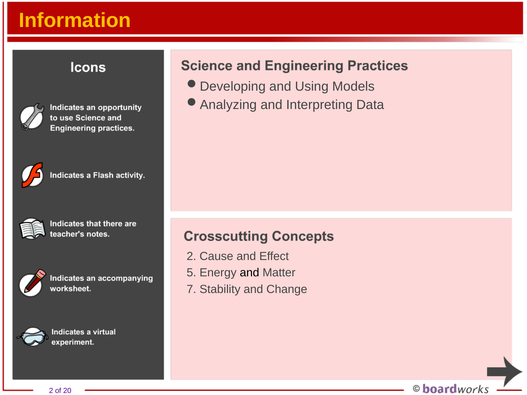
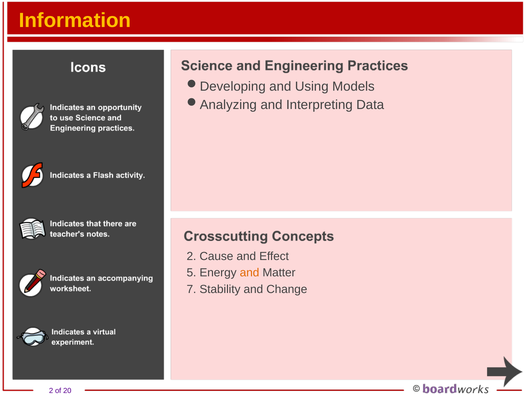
and at (250, 273) colour: black -> orange
